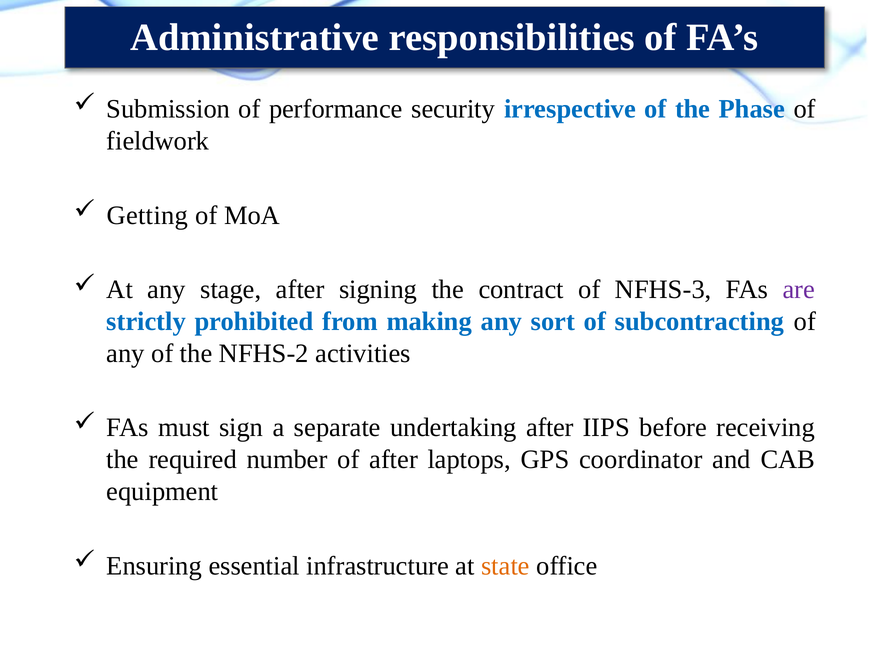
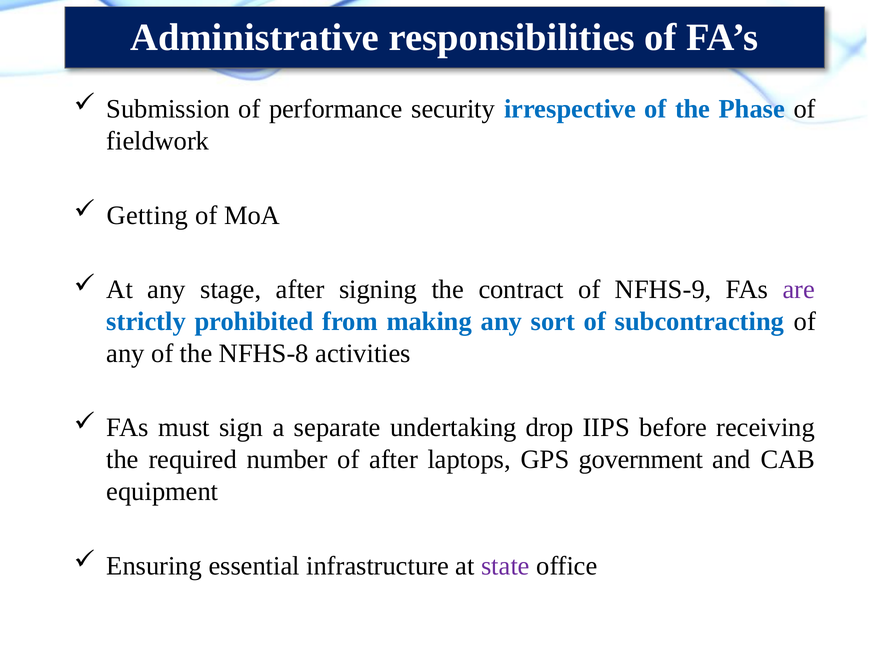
NFHS-3: NFHS-3 -> NFHS-9
NFHS-2: NFHS-2 -> NFHS-8
undertaking after: after -> drop
coordinator: coordinator -> government
state colour: orange -> purple
